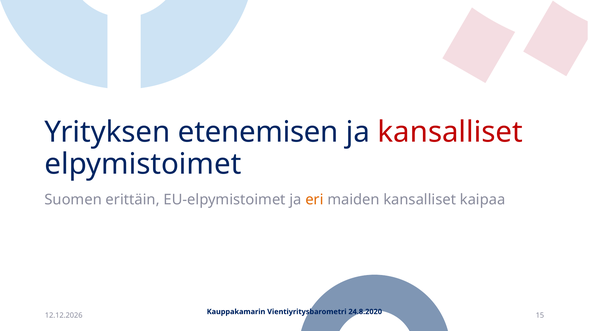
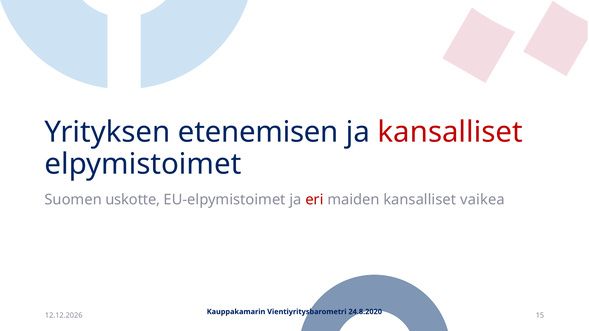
erittäin: erittäin -> uskotte
eri colour: orange -> red
kaipaa: kaipaa -> vaikea
